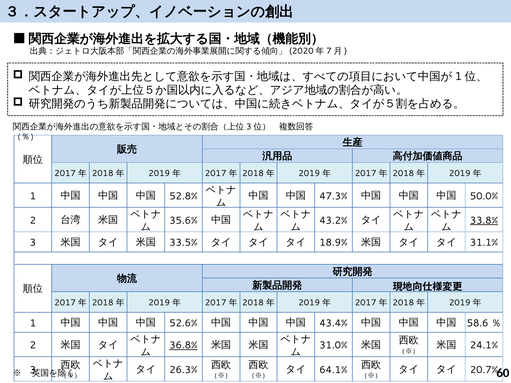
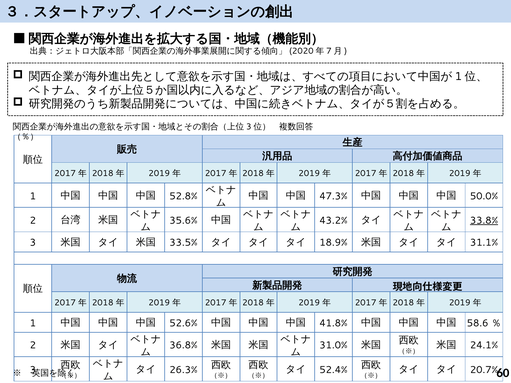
43.4%: 43.4% -> 41.8%
36.8% underline: present -> none
64.1%: 64.1% -> 52.4%
